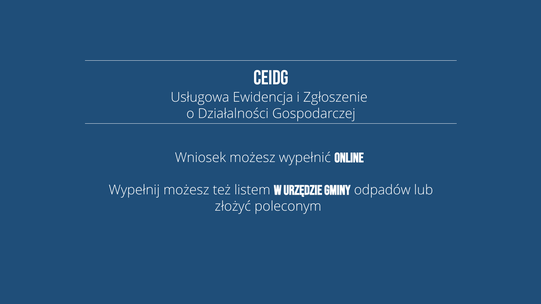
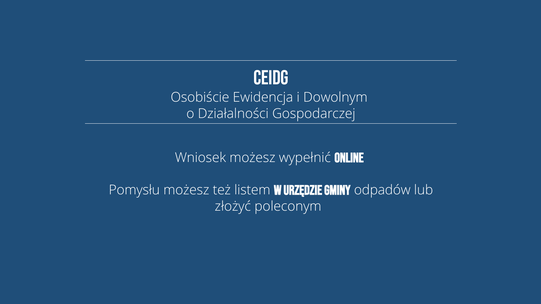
Usługowa: Usługowa -> Osobiście
Zgłoszenie: Zgłoszenie -> Dowolnym
Wypełnij: Wypełnij -> Pomysłu
